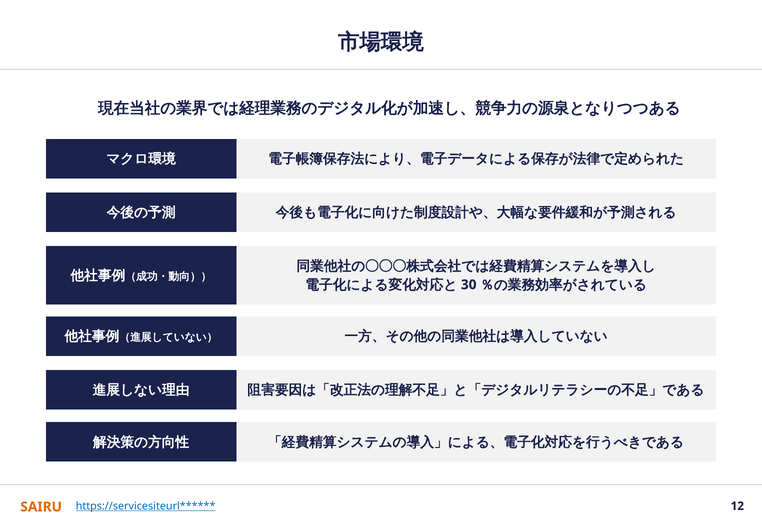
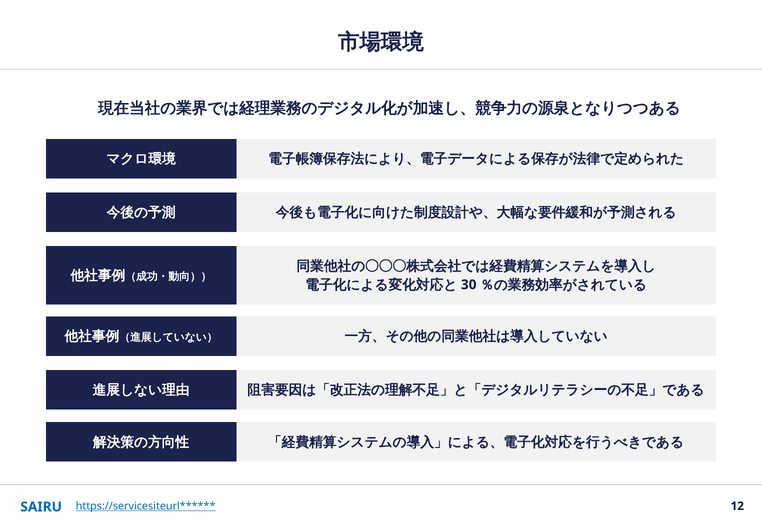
SAIRU colour: orange -> blue
